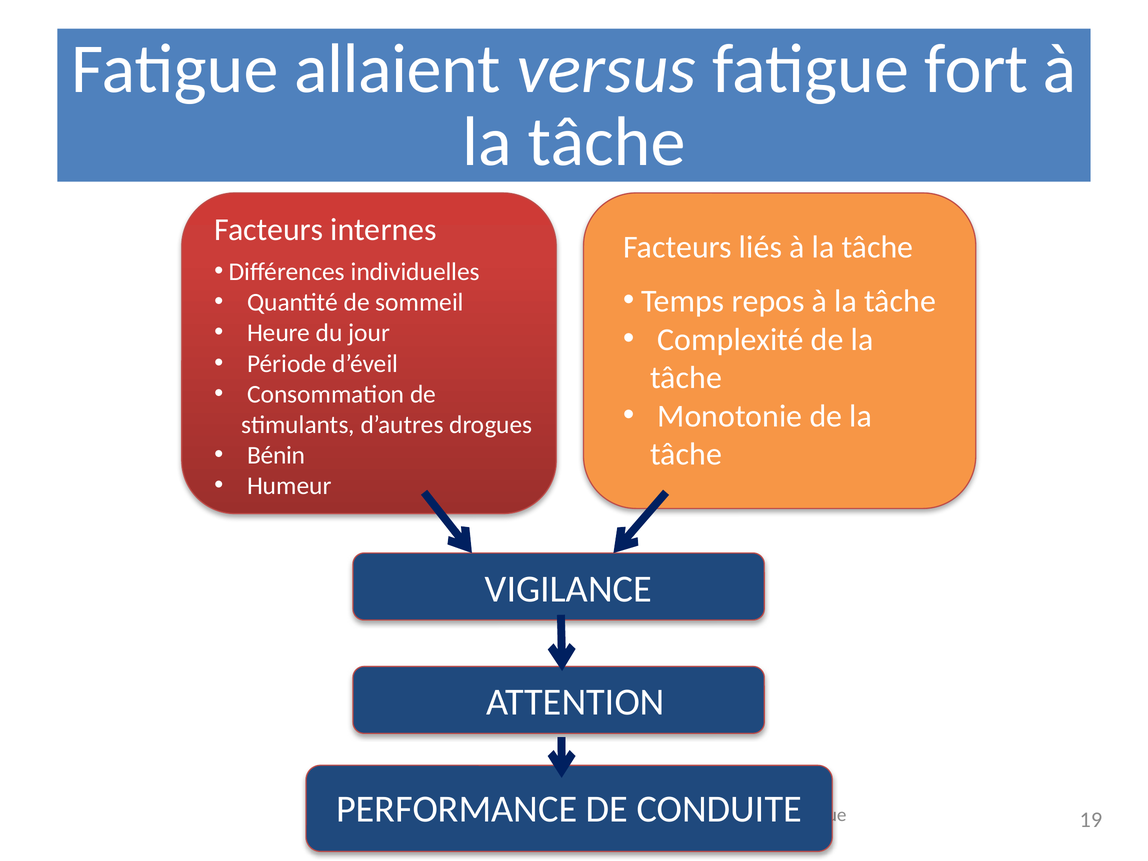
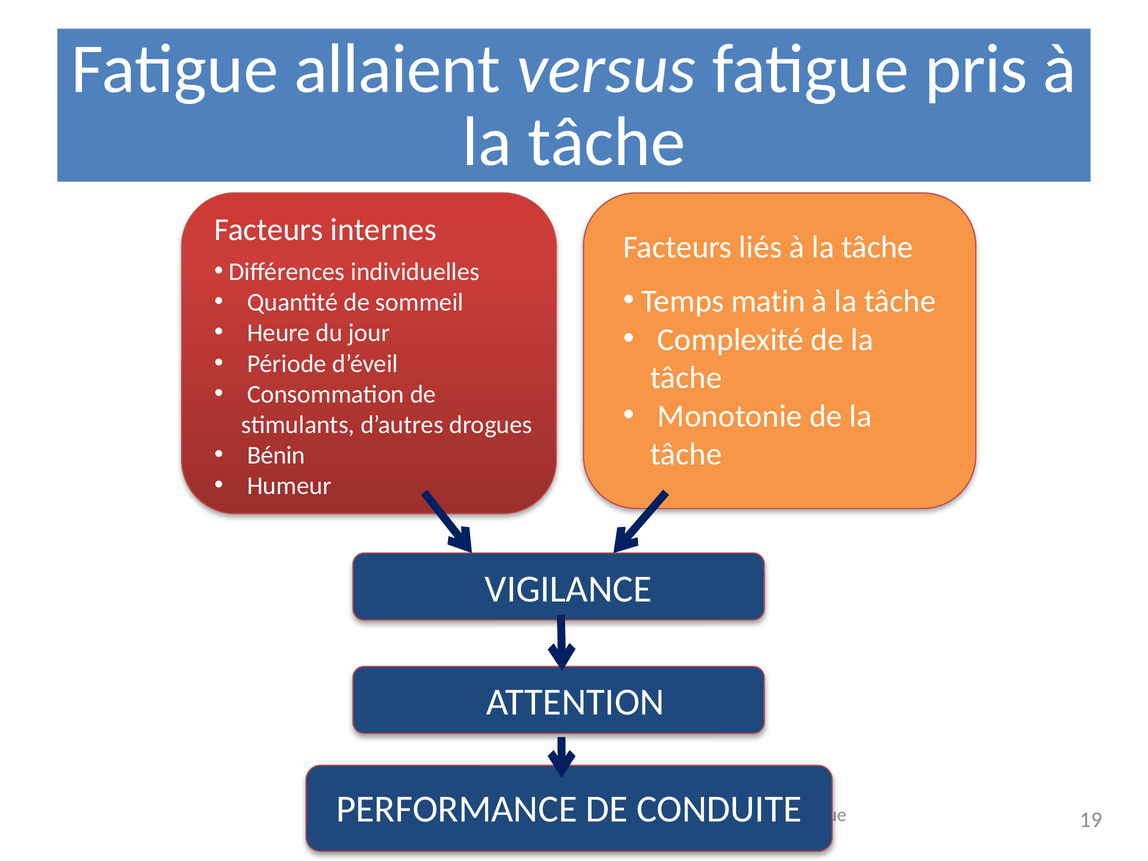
fort: fort -> pris
repos: repos -> matin
